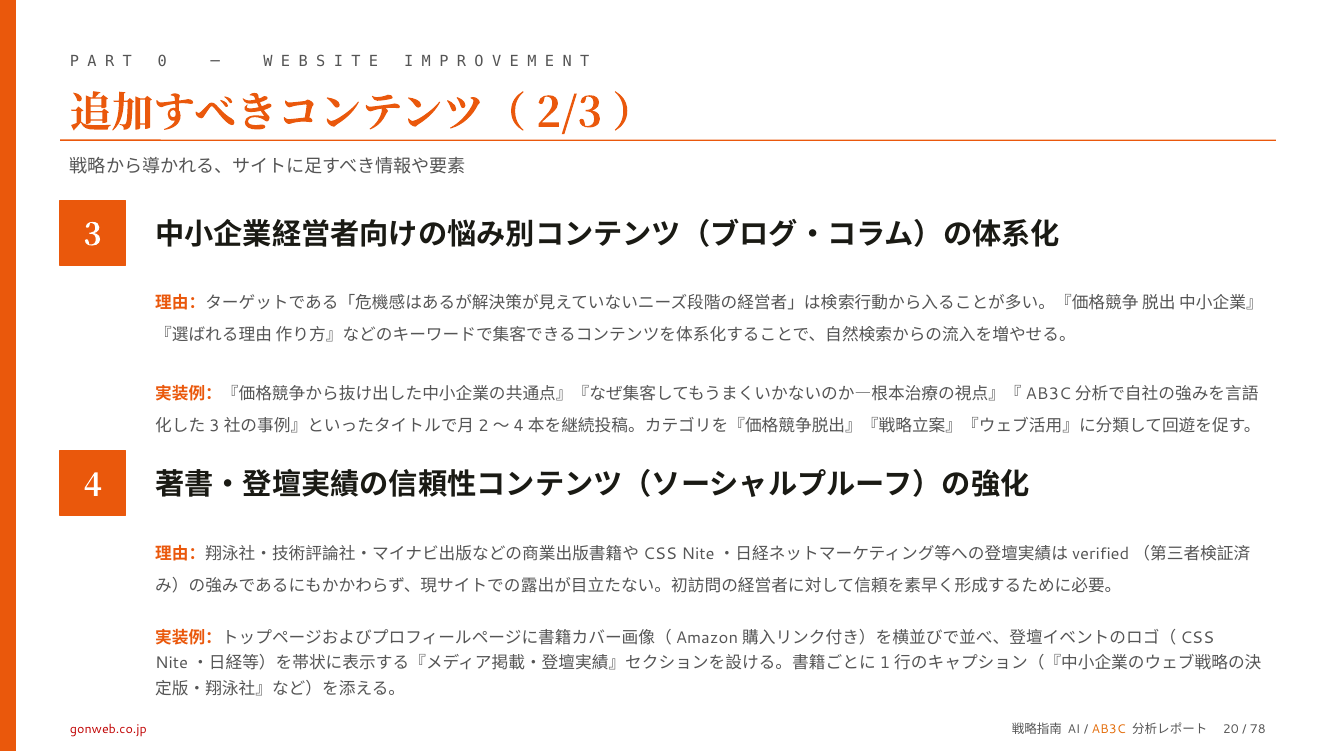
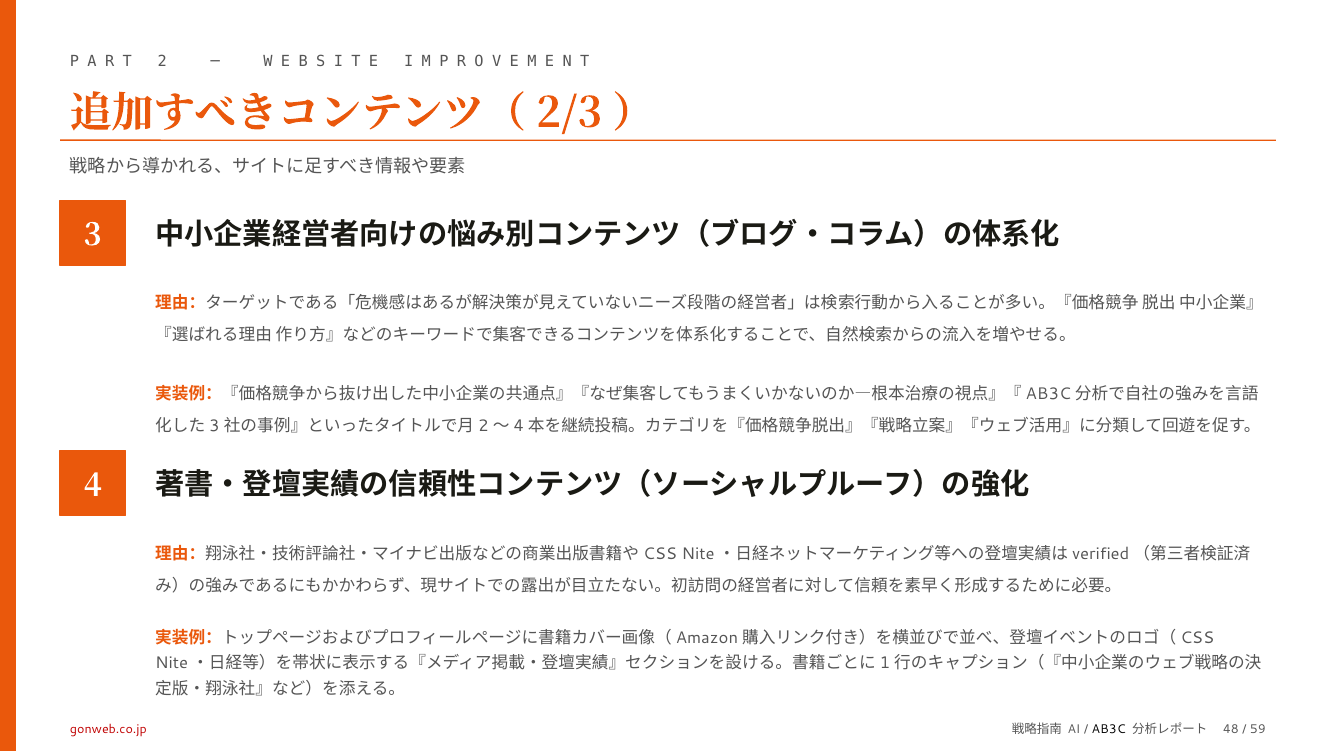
0: 0 -> 2
AB3C colour: orange -> black
20: 20 -> 48
78: 78 -> 59
